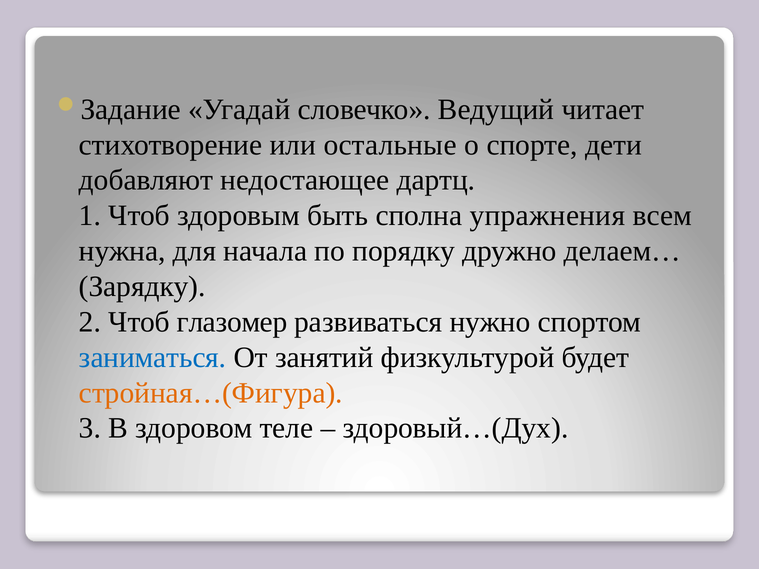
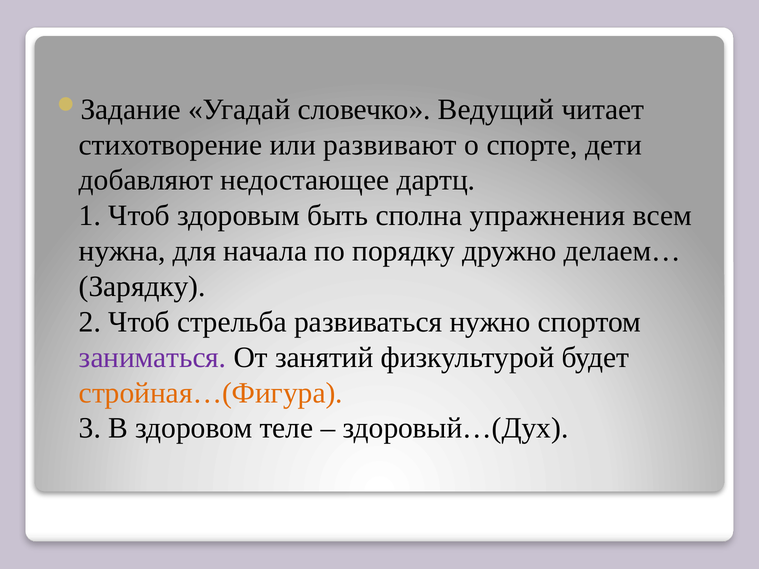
остальные: остальные -> развивают
глазомер: глазомер -> стрельба
заниматься colour: blue -> purple
